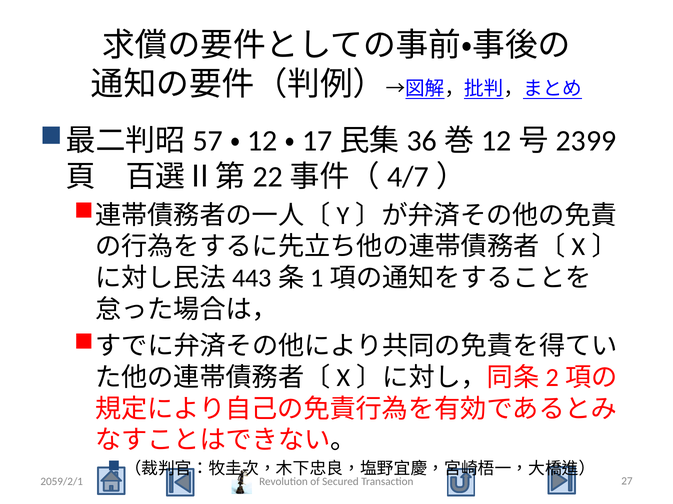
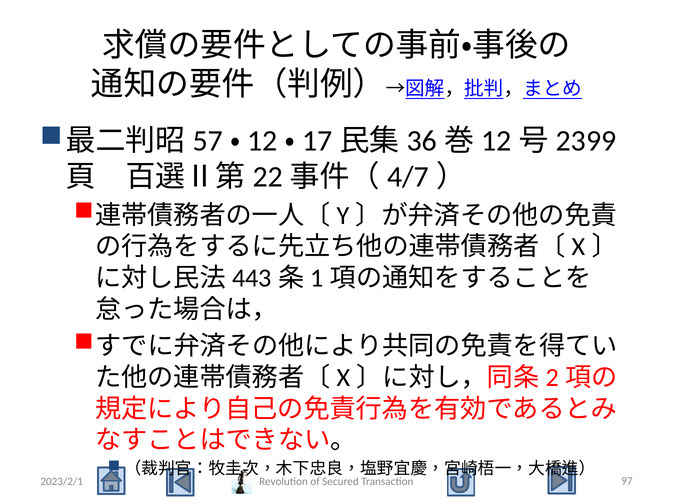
2059/2/1: 2059/2/1 -> 2023/2/1
27: 27 -> 97
